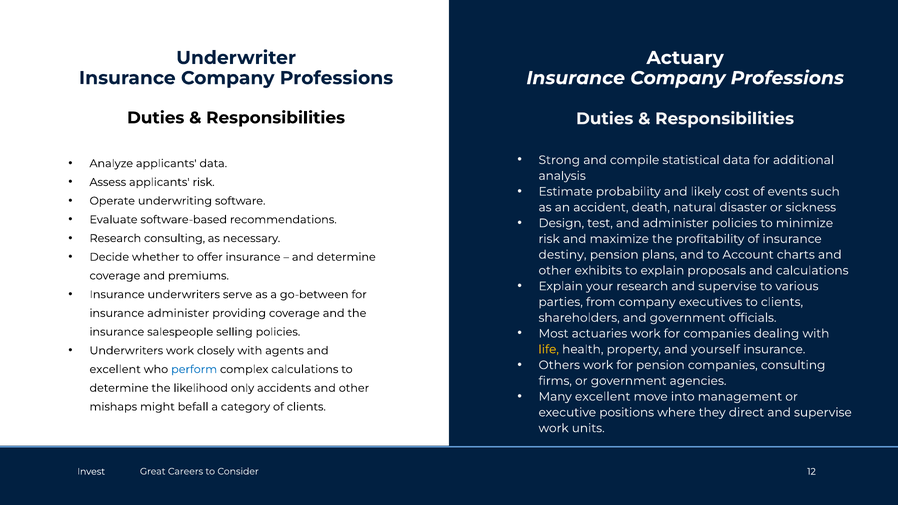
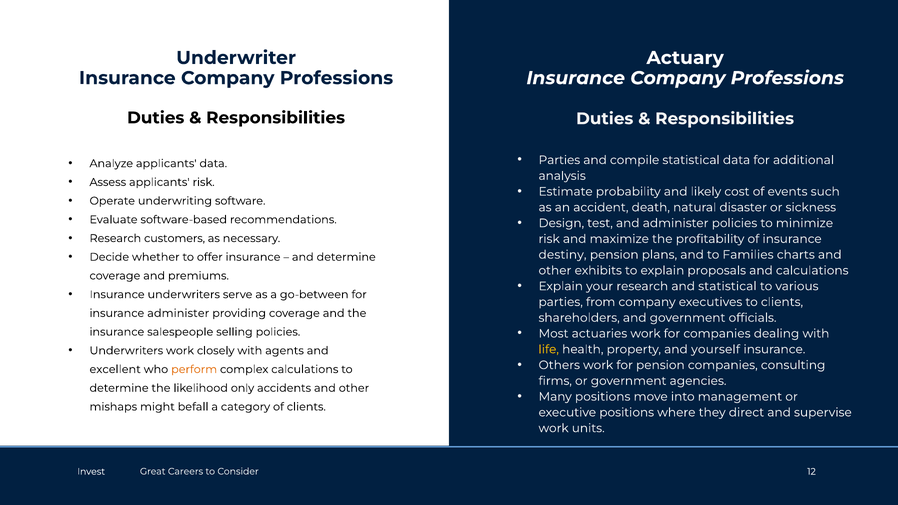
Strong at (559, 160): Strong -> Parties
Research consulting: consulting -> customers
Account: Account -> Families
research and supervise: supervise -> statistical
perform colour: blue -> orange
Many excellent: excellent -> positions
